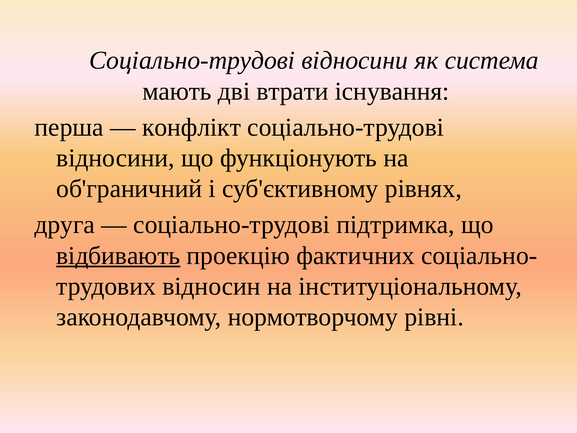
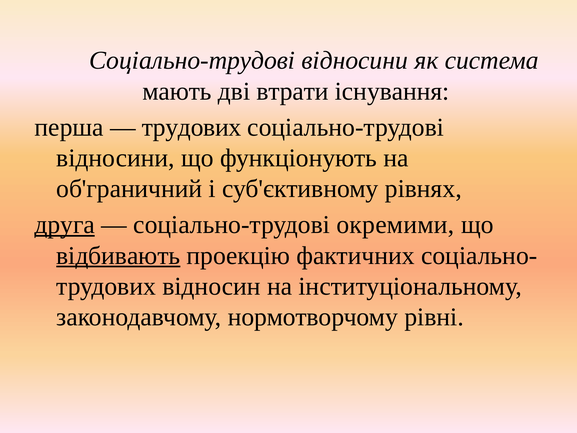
конфлікт at (192, 127): конфлікт -> трудових
друга underline: none -> present
підтримка: підтримка -> окремими
